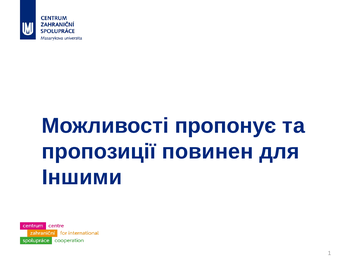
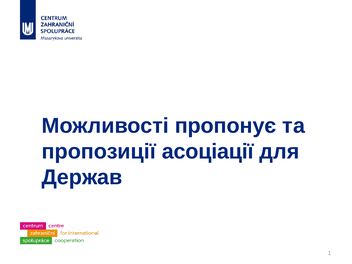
повинен: повинен -> асоціації
Іншими: Іншими -> Держав
